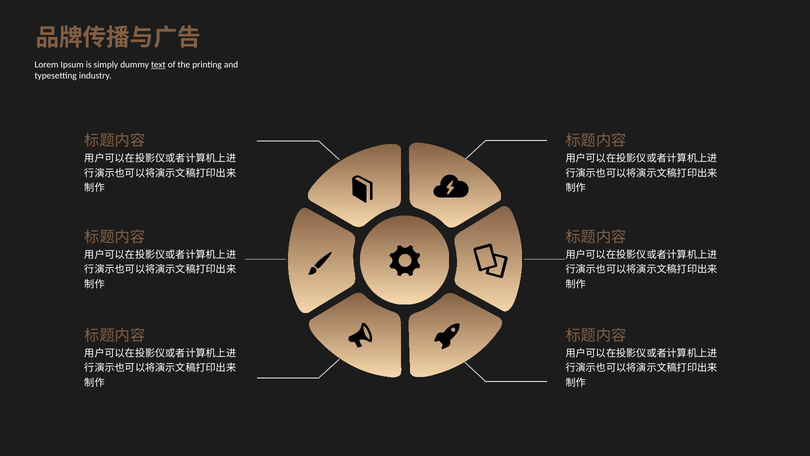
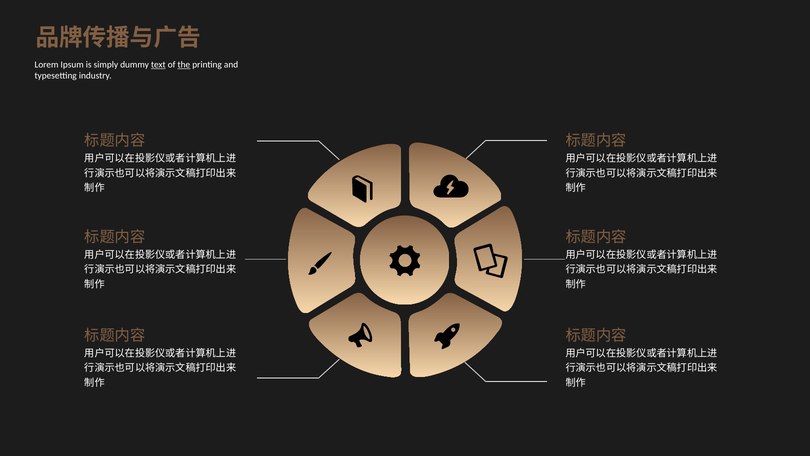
the underline: none -> present
